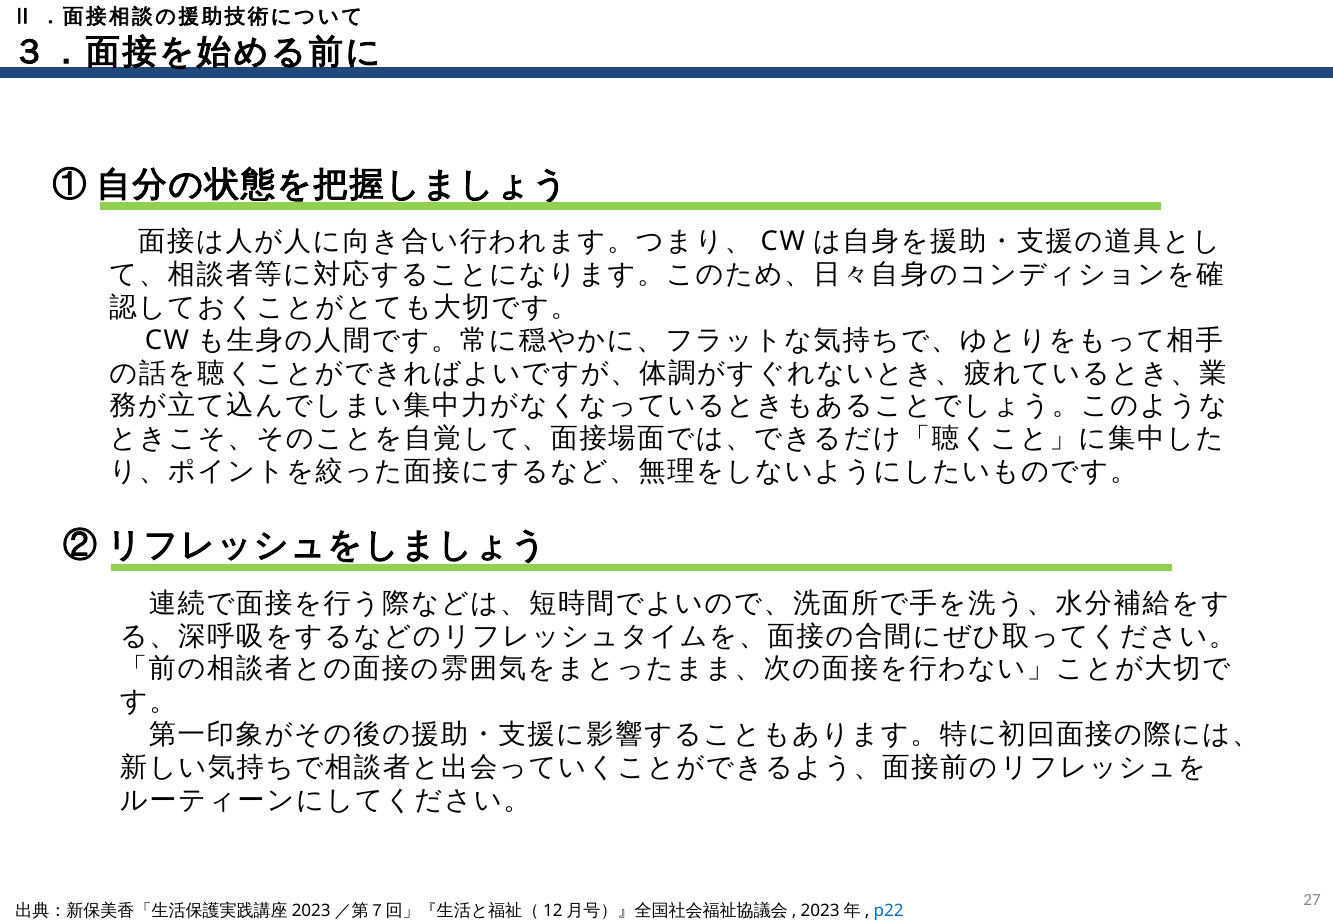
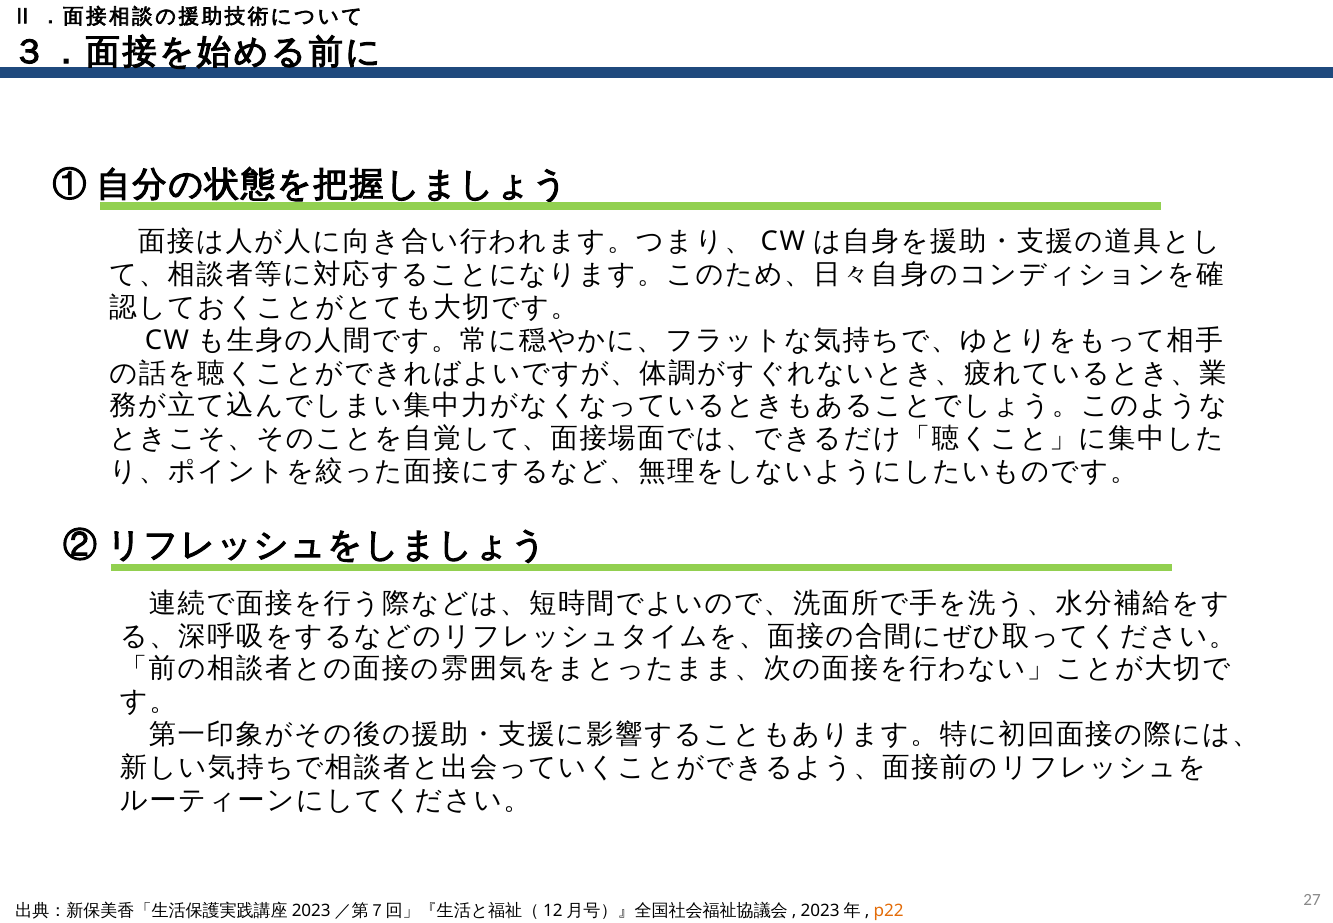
p22 colour: blue -> orange
